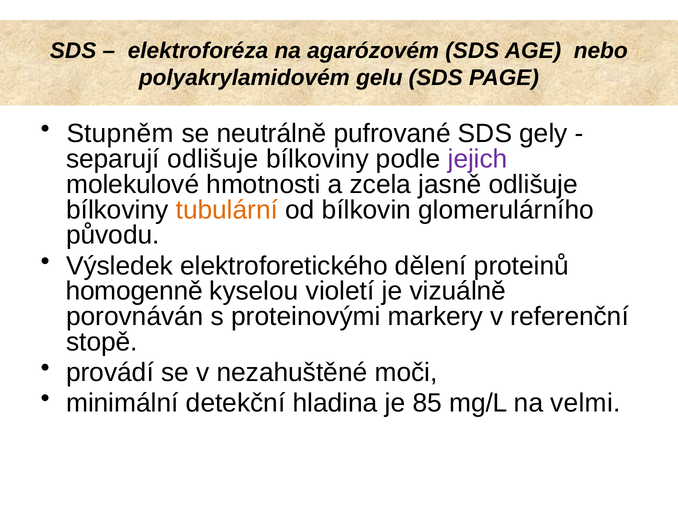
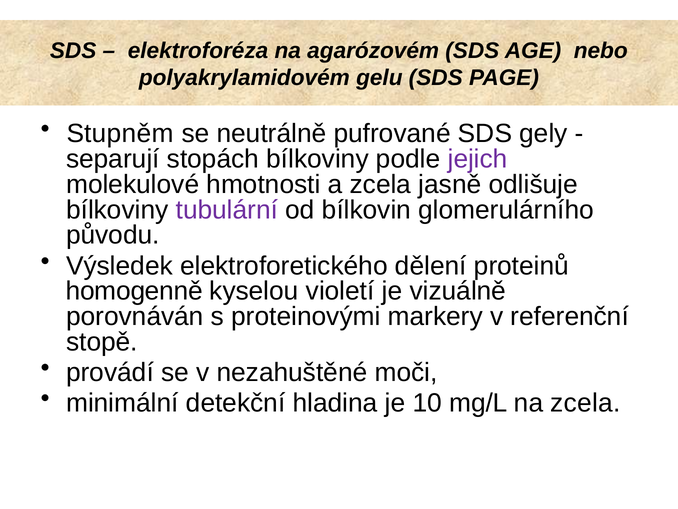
separují odlišuje: odlišuje -> stopách
tubulární colour: orange -> purple
85: 85 -> 10
na velmi: velmi -> zcela
